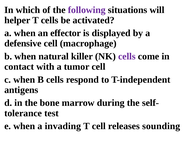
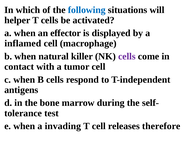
following colour: purple -> blue
defensive: defensive -> inflamed
sounding: sounding -> therefore
